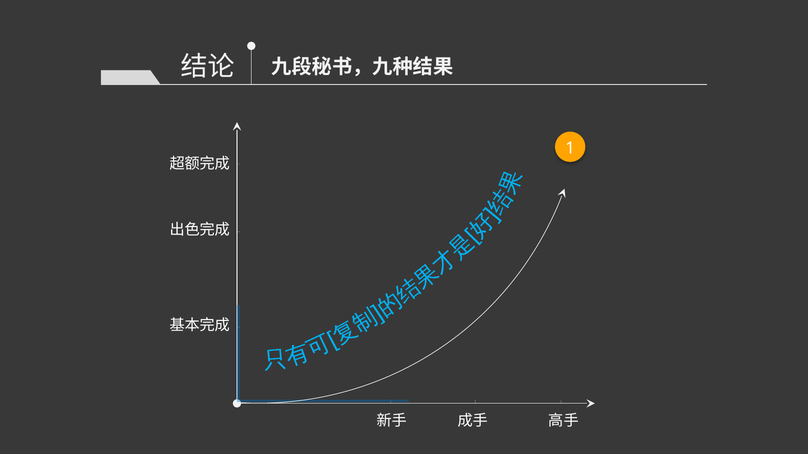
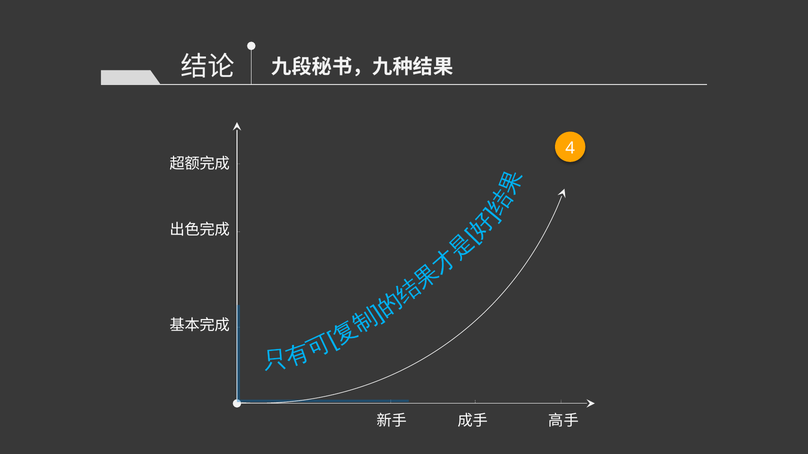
1 at (570, 148): 1 -> 4
